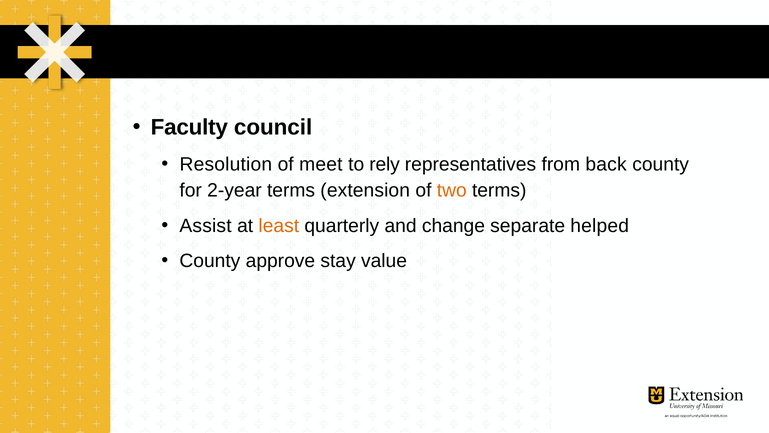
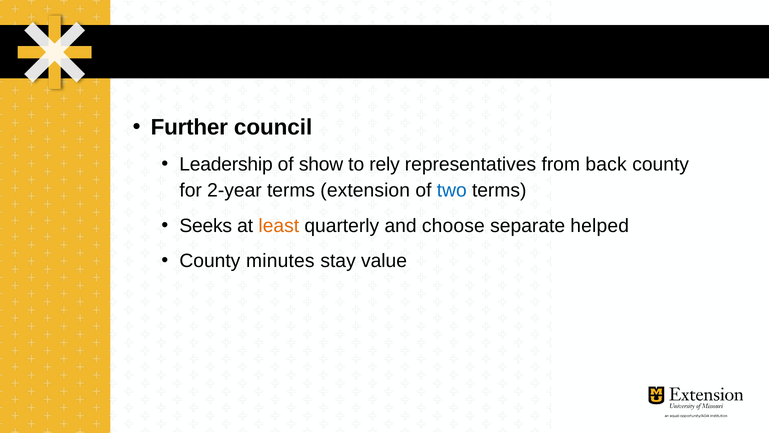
Faculty: Faculty -> Further
Resolution: Resolution -> Leadership
meet: meet -> show
two colour: orange -> blue
Assist: Assist -> Seeks
change: change -> choose
approve: approve -> minutes
